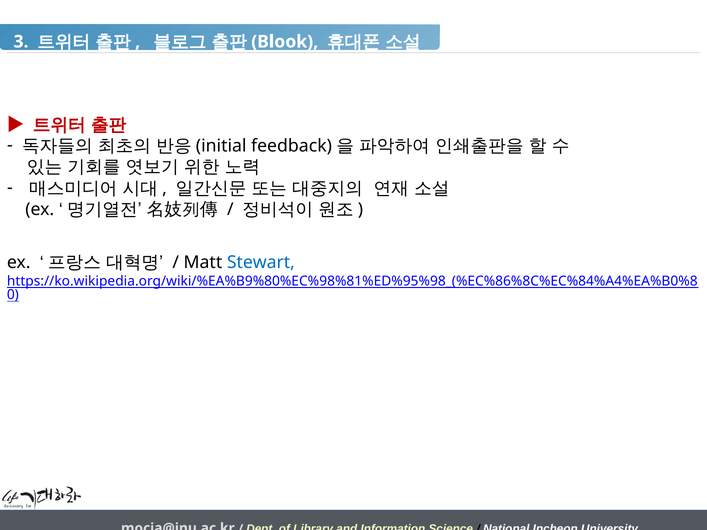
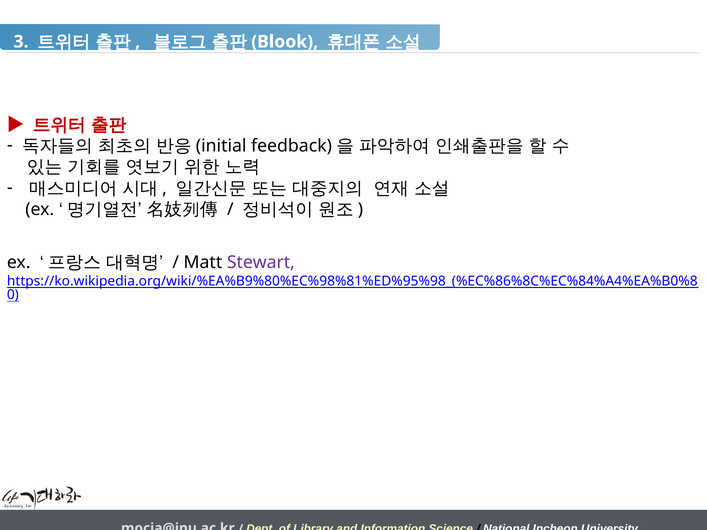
Stewart colour: blue -> purple
